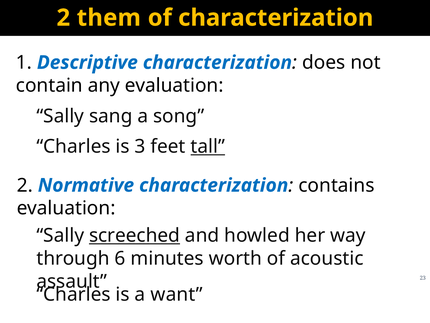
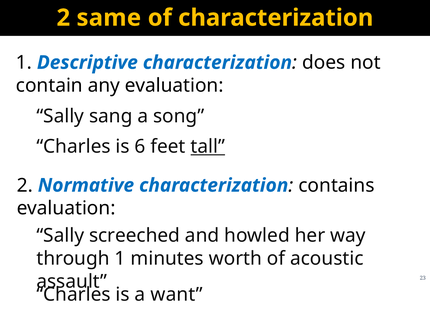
them: them -> same
3: 3 -> 6
screeched underline: present -> none
through 6: 6 -> 1
